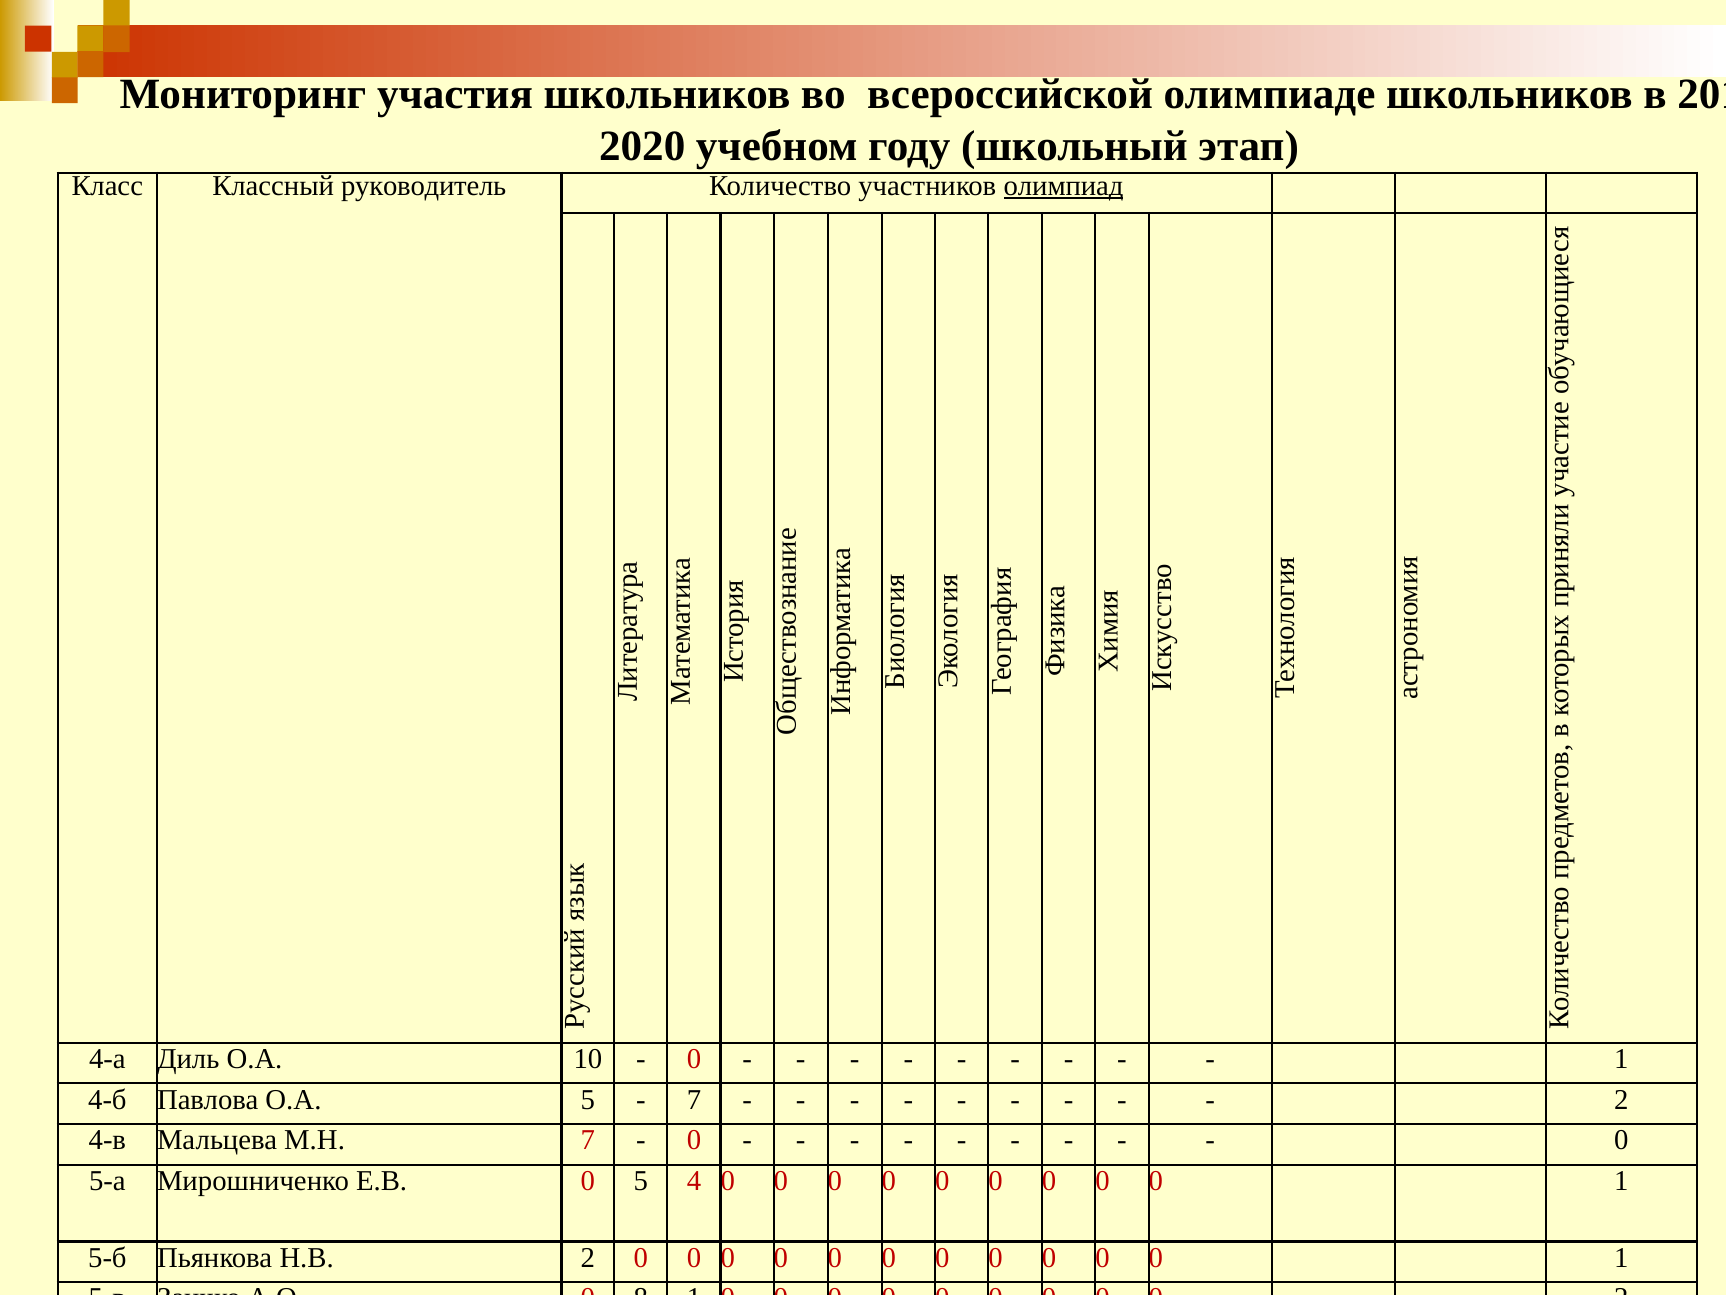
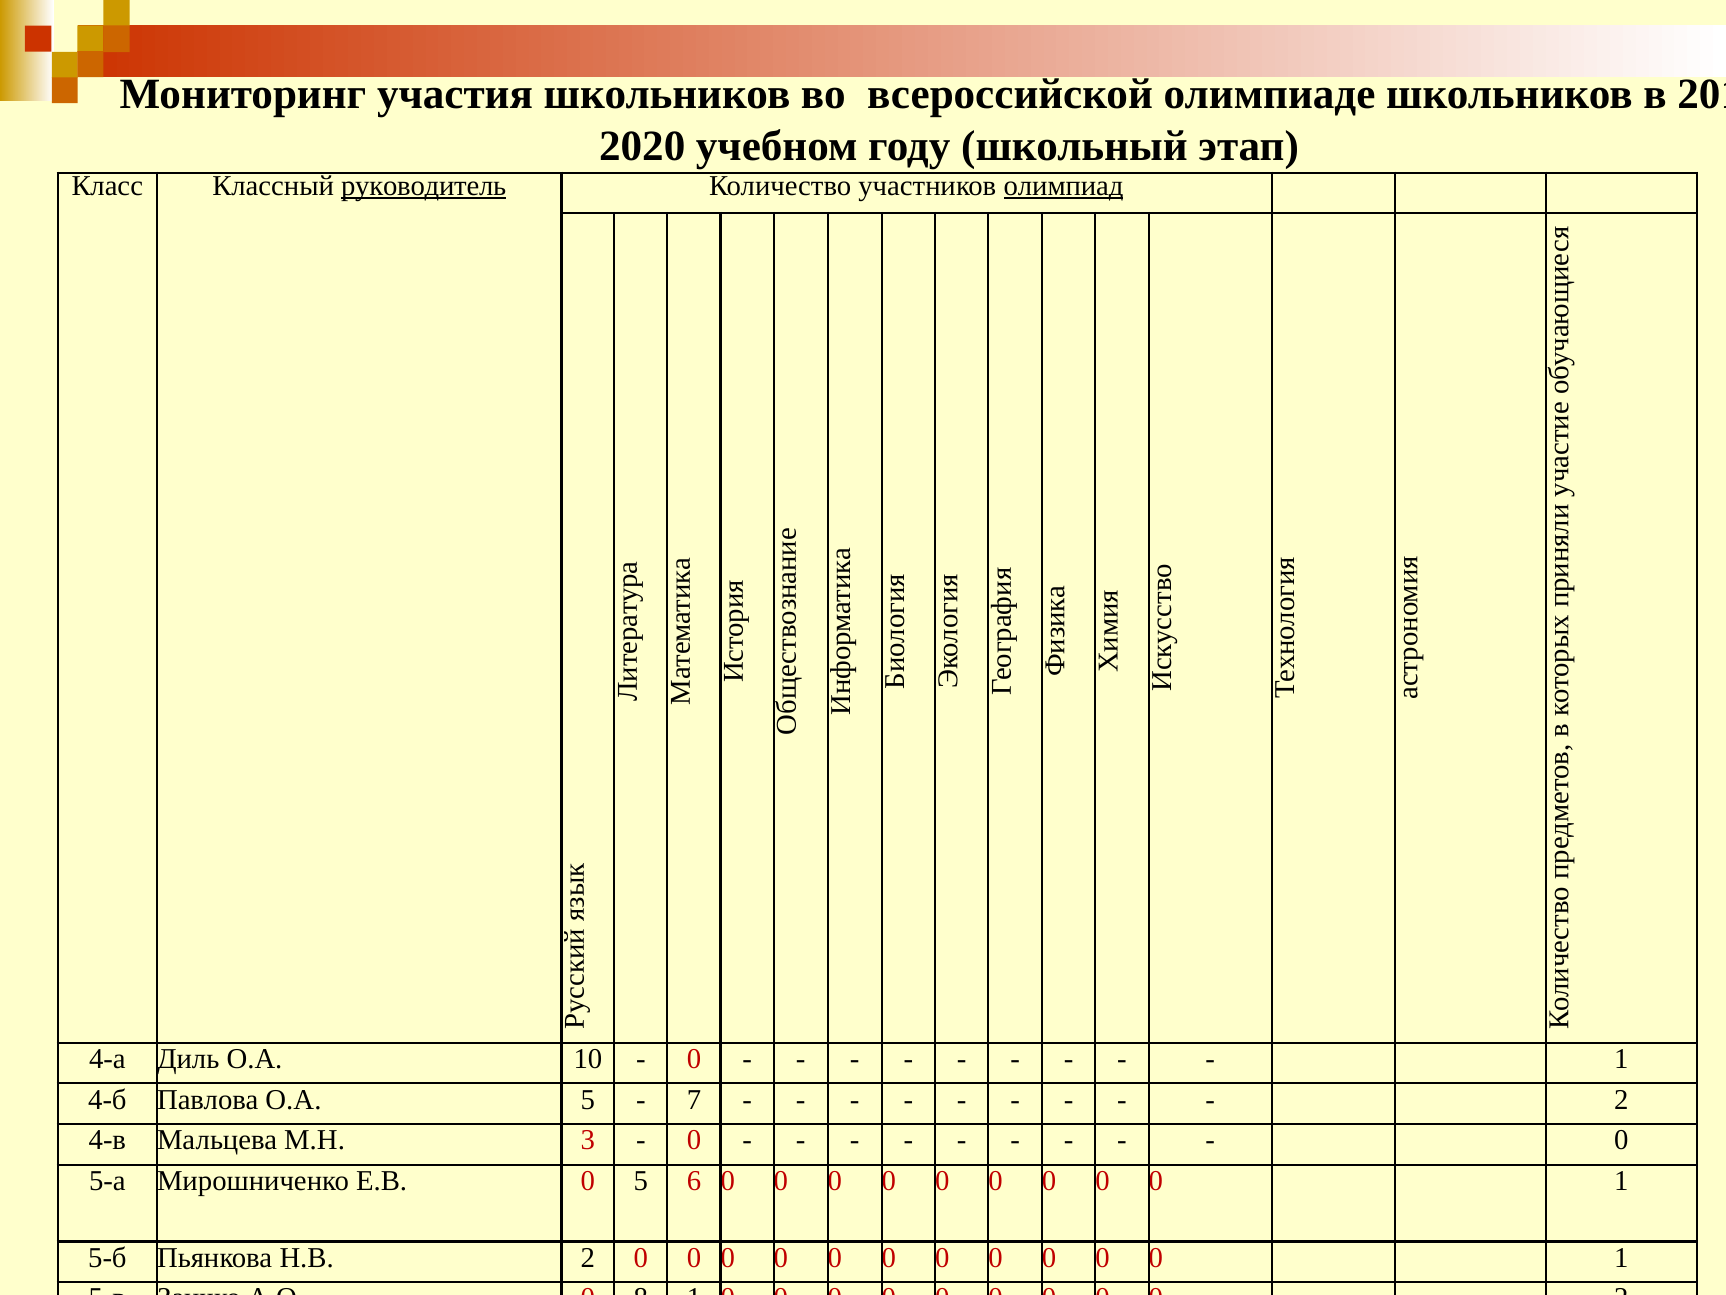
руководитель underline: none -> present
4-в Мальцева М.Н 7: 7 -> 3
Е.В 0 5 4: 4 -> 6
